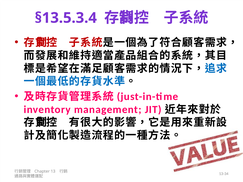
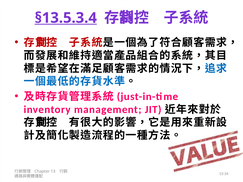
§13.5.3.4 underline: none -> present
